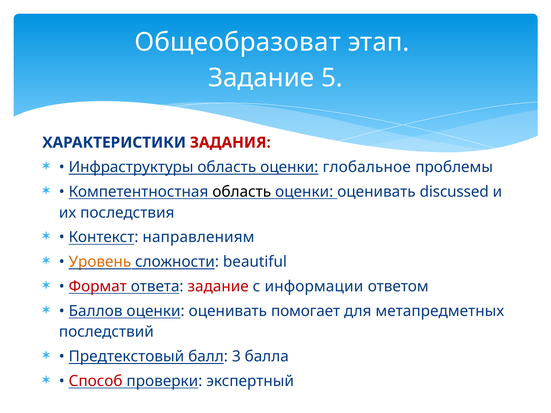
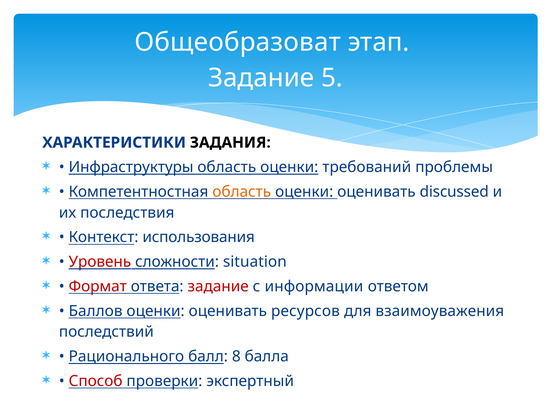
ЗАДАНИЯ colour: red -> black
глобальное: глобальное -> требований
область at (242, 192) colour: black -> orange
направлениям: направлениям -> использования
Уровень colour: orange -> red
beautiful: beautiful -> situation
помогает: помогает -> ресурсов
метапредметных: метапредметных -> взаимоуважения
Предтекстовый: Предтекстовый -> Рационального
3: 3 -> 8
